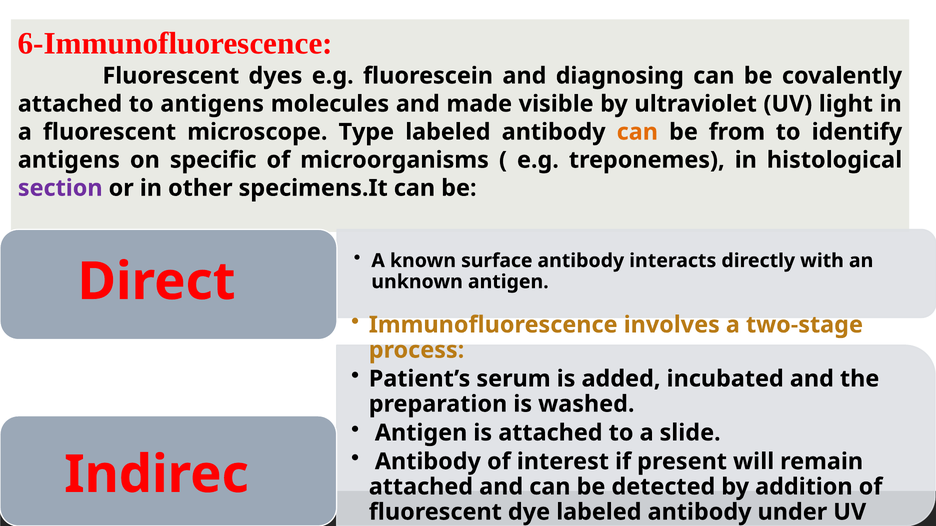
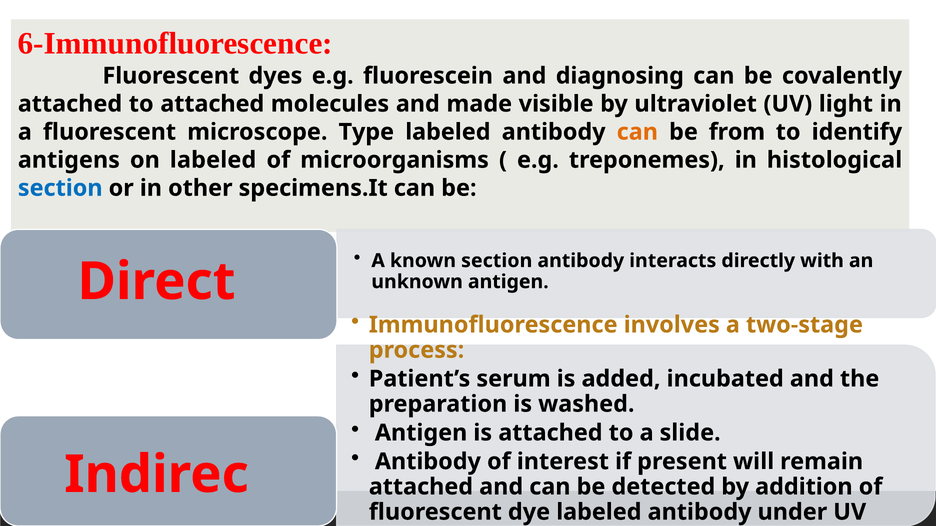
to antigens: antigens -> attached
on specific: specific -> labeled
section at (60, 188) colour: purple -> blue
surface at (497, 261): surface -> section
